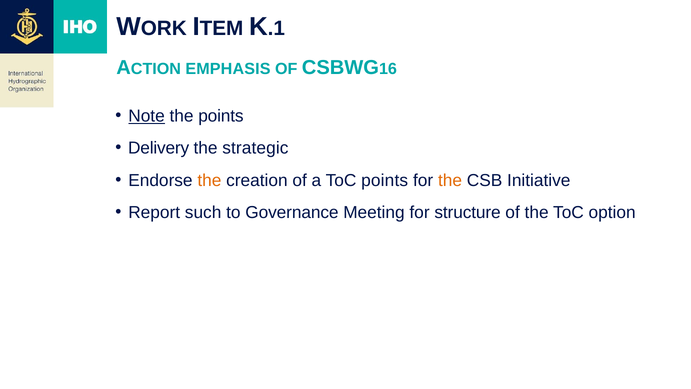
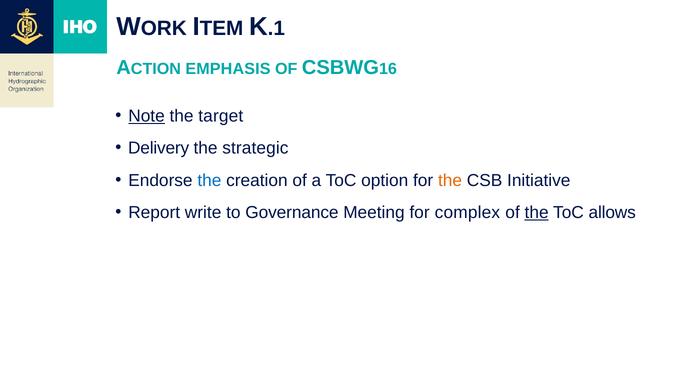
the points: points -> target
the at (209, 180) colour: orange -> blue
ToC points: points -> option
such: such -> write
structure: structure -> complex
the at (537, 212) underline: none -> present
option: option -> allows
